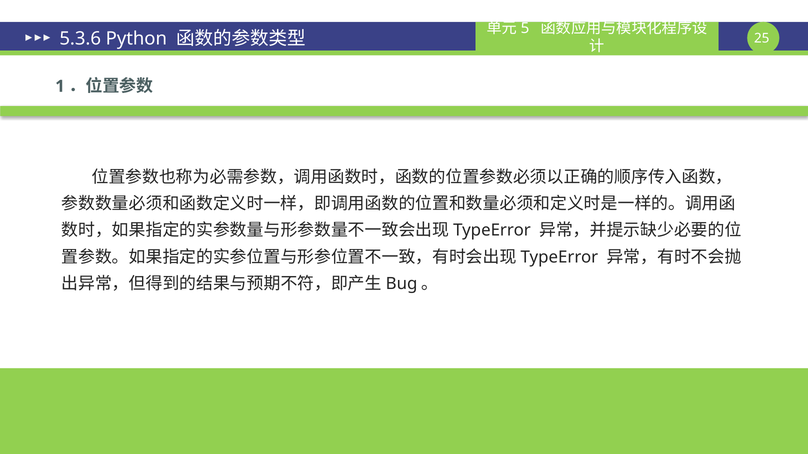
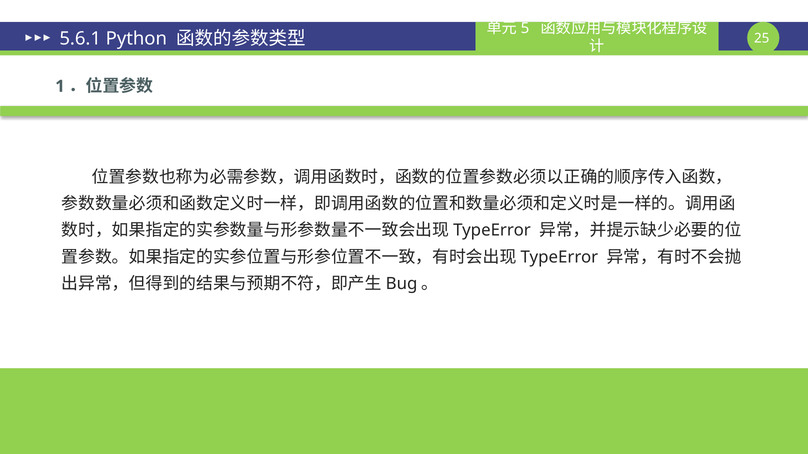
5.3.6: 5.3.6 -> 5.6.1
